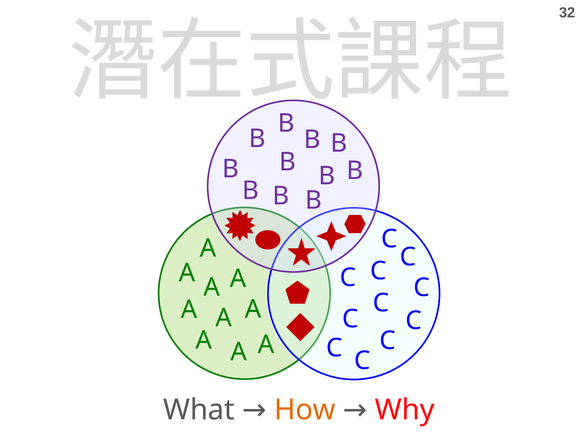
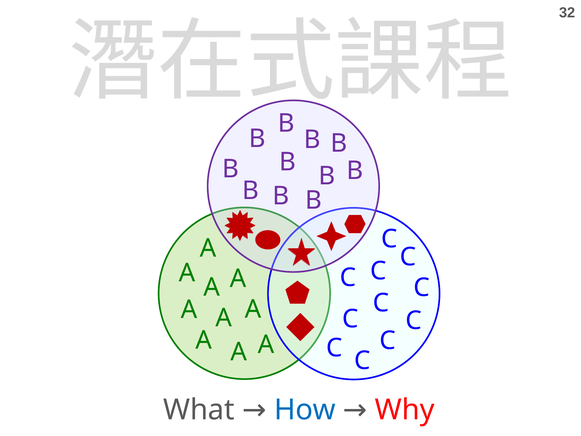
How colour: orange -> blue
